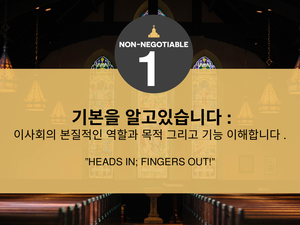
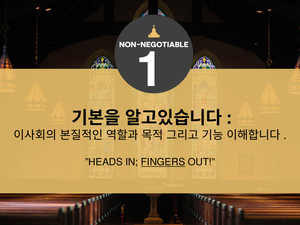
FINGERS underline: none -> present
